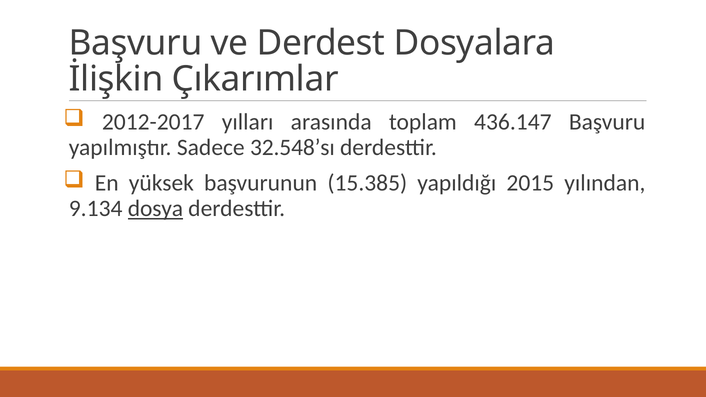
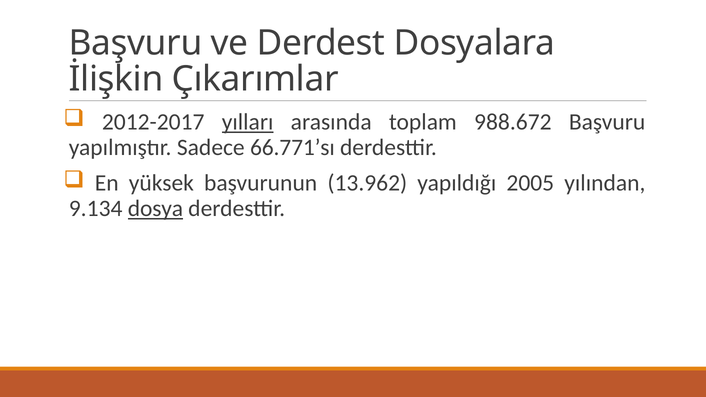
yılları underline: none -> present
436.147: 436.147 -> 988.672
32.548’sı: 32.548’sı -> 66.771’sı
15.385: 15.385 -> 13.962
2015: 2015 -> 2005
